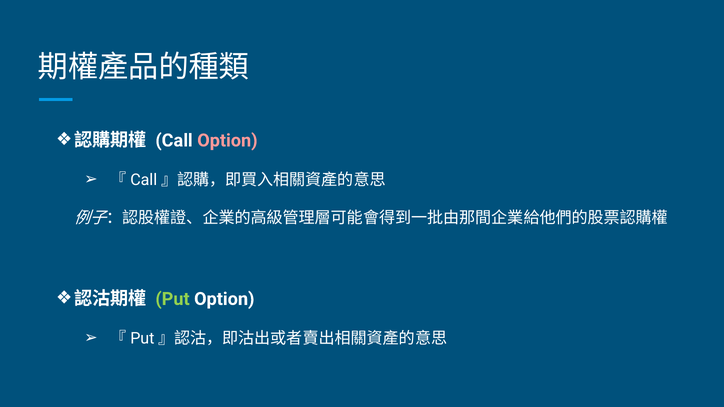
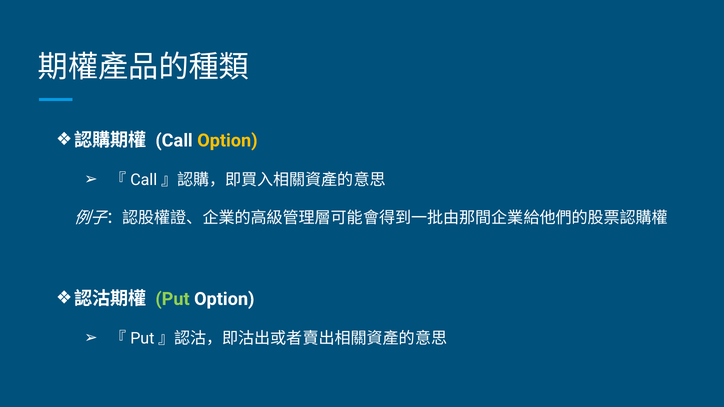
Option at (227, 141) colour: pink -> yellow
